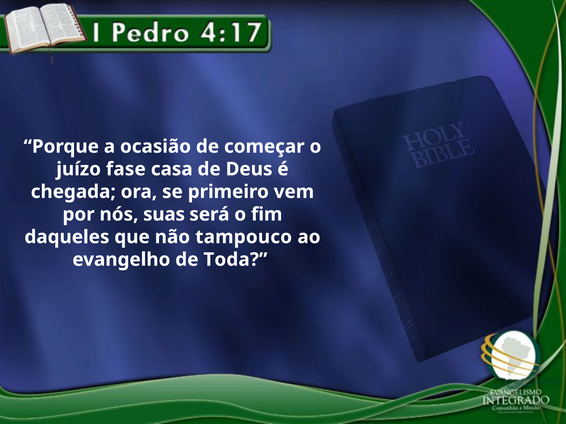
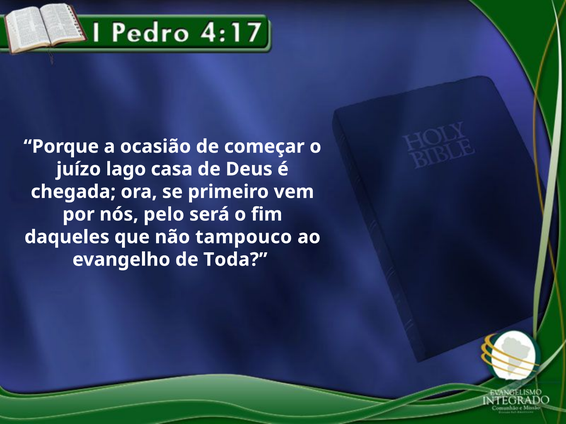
fase: fase -> lago
suas: suas -> pelo
